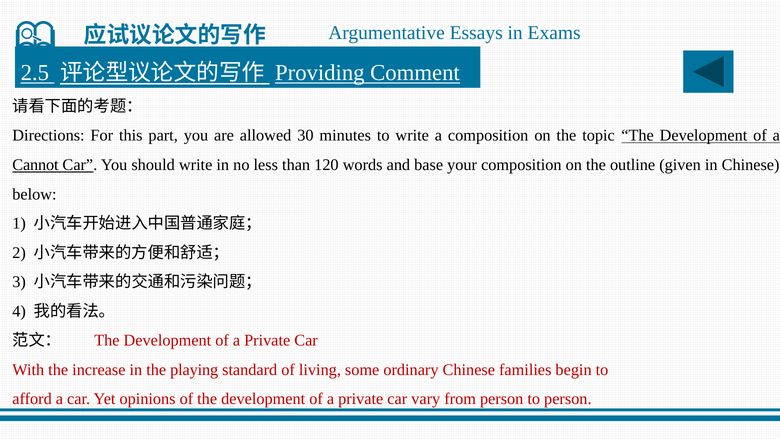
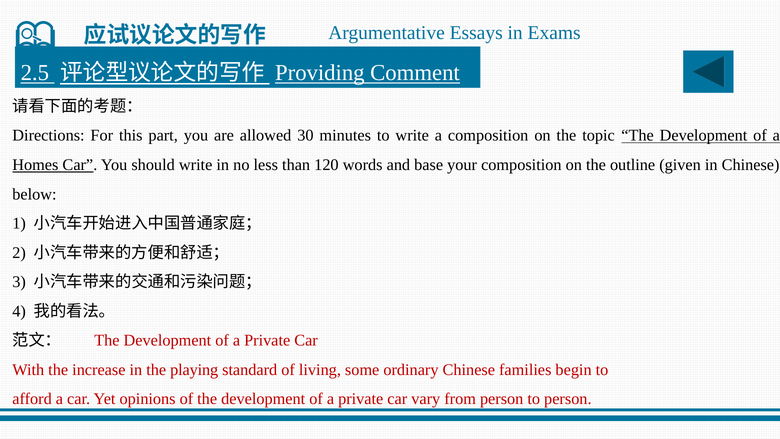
Cannot: Cannot -> Homes
